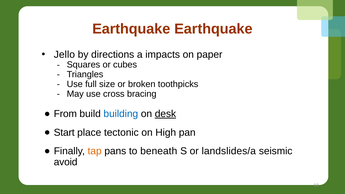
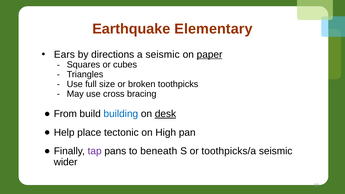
Earthquake Earthquake: Earthquake -> Elementary
Jello: Jello -> Ears
a impacts: impacts -> seismic
paper underline: none -> present
Start: Start -> Help
tap colour: orange -> purple
landslides/a: landslides/a -> toothpicks/a
avoid: avoid -> wider
